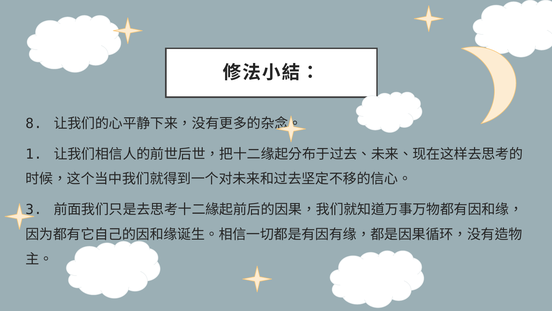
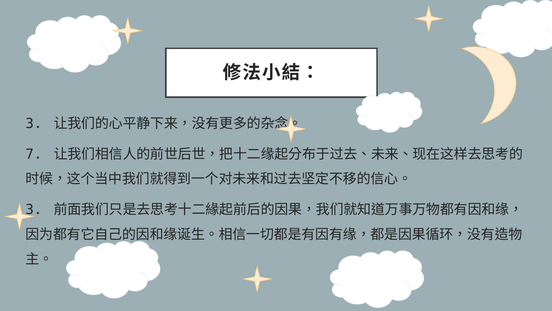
8 at (34, 123): 8 -> 3
1: 1 -> 7
